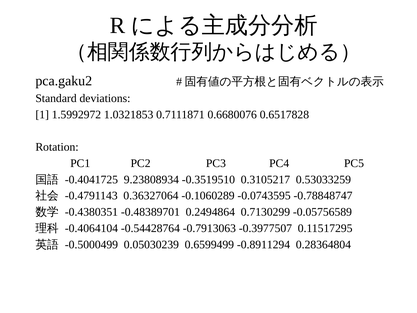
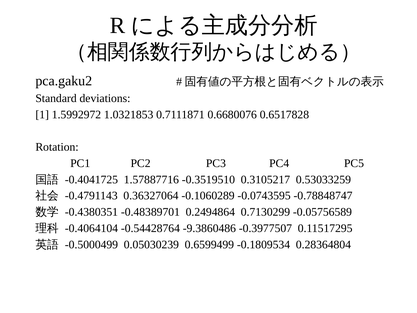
9.23808934: 9.23808934 -> 1.57887716
-0.7913063: -0.7913063 -> -9.3860486
-0.8911294: -0.8911294 -> -0.1809534
